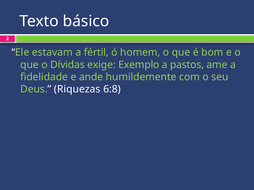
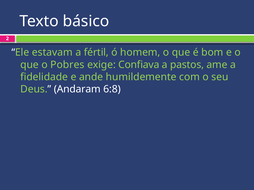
Dívidas: Dívidas -> Pobres
Exemplo: Exemplo -> Confiava
Riquezas: Riquezas -> Andaram
